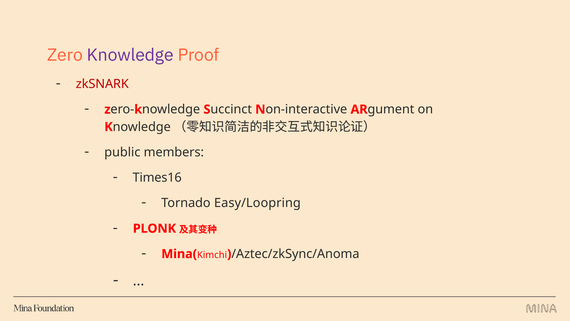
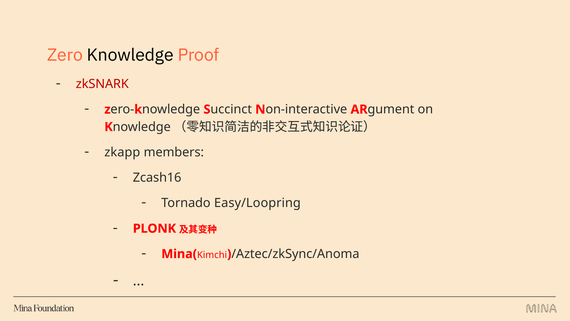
Knowledge colour: purple -> black
public: public -> zkapp
Times16: Times16 -> Zcash16
